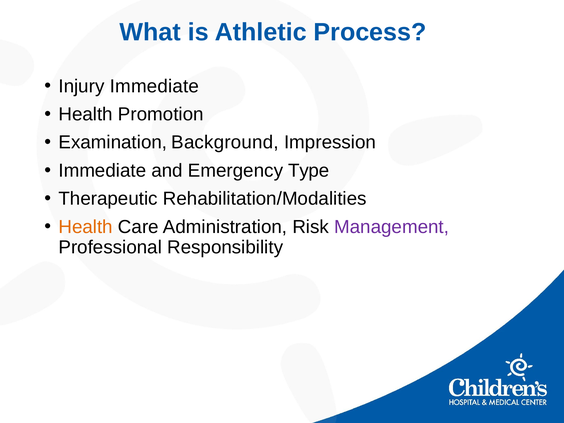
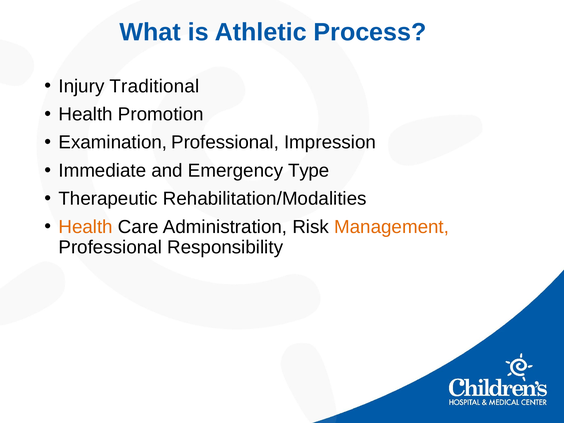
Injury Immediate: Immediate -> Traditional
Examination Background: Background -> Professional
Management colour: purple -> orange
